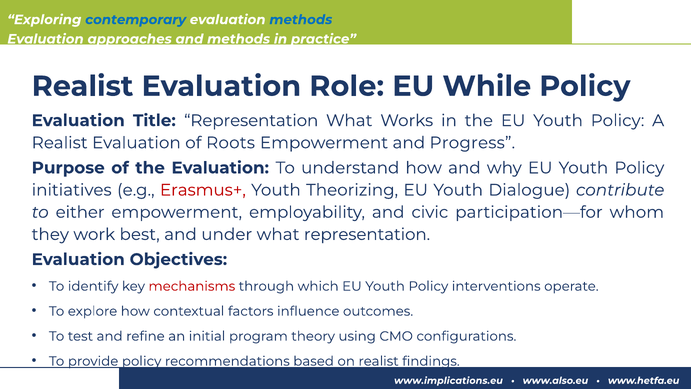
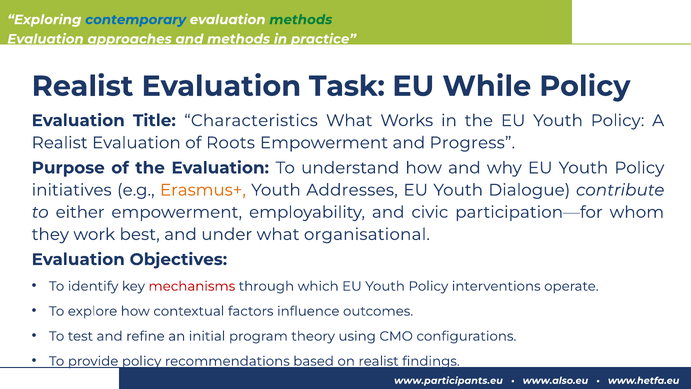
methods at (301, 20) colour: blue -> green
Role: Role -> Task
Title Representation: Representation -> Characteristics
Erasmus+ colour: red -> orange
Theorizing: Theorizing -> Addresses
what representation: representation -> organisational
www.implications.eu: www.implications.eu -> www.participants.eu
